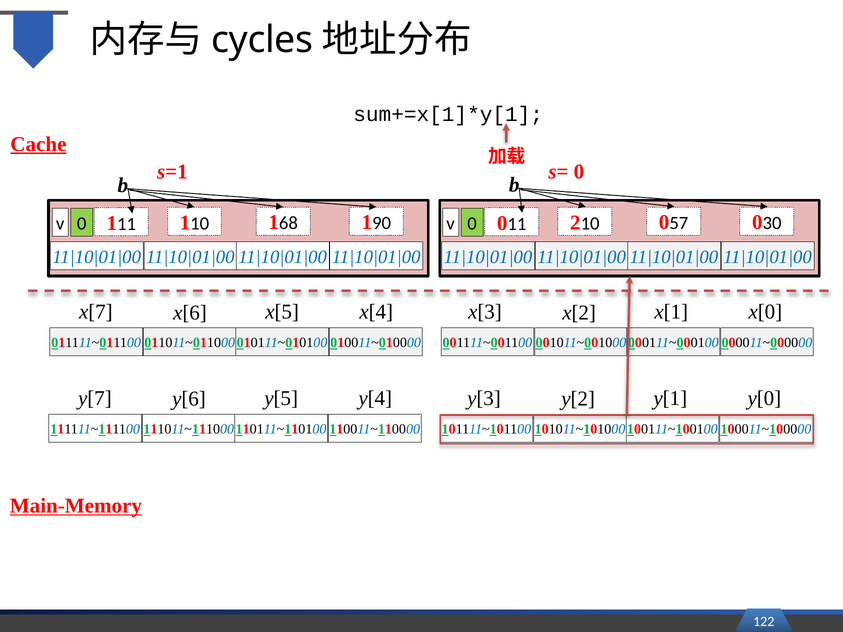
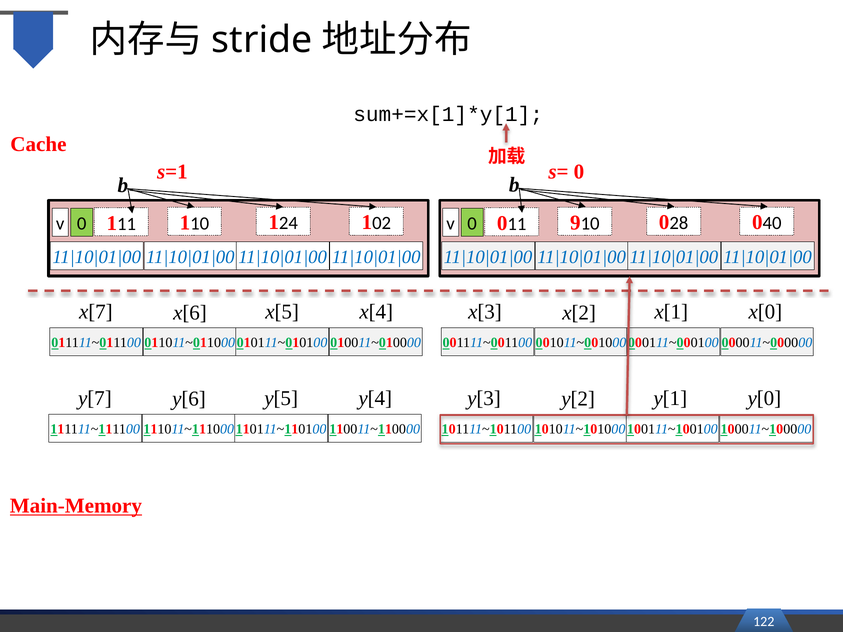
cycles: cycles -> stride
Cache underline: present -> none
68: 68 -> 24
90: 90 -> 02
57: 57 -> 28
2: 2 -> 9
30: 30 -> 40
